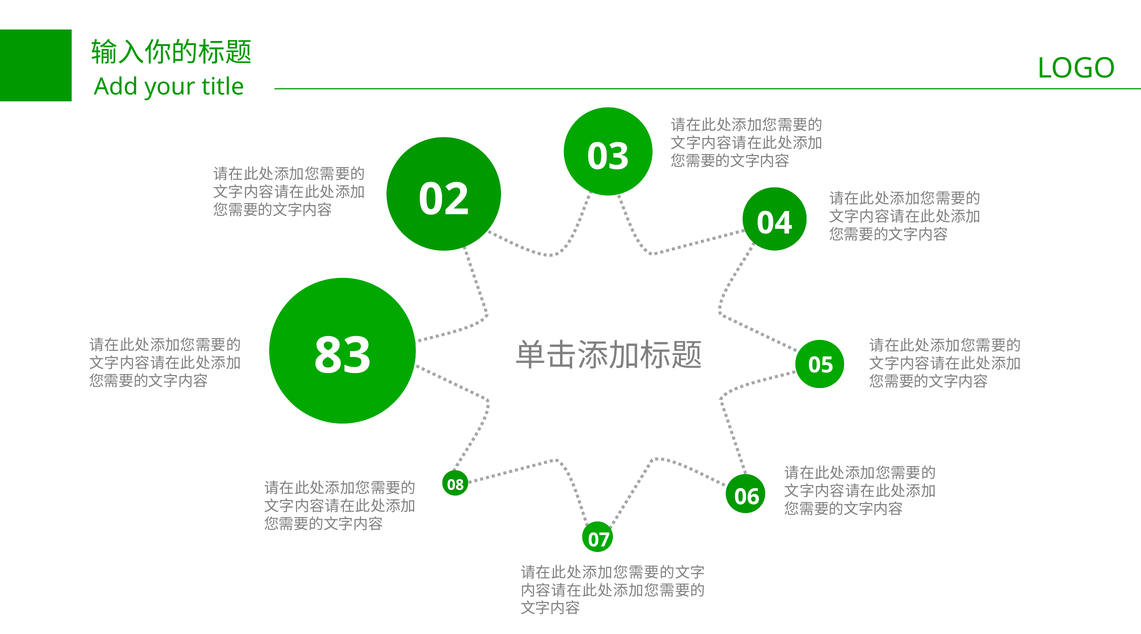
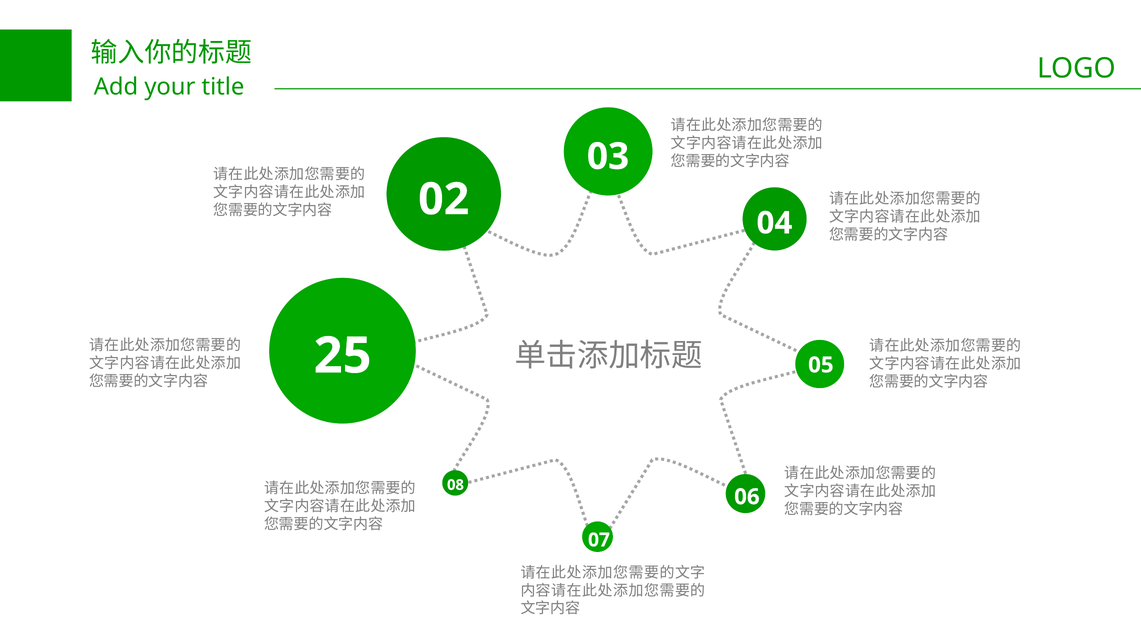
83: 83 -> 25
